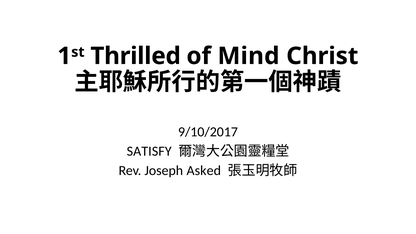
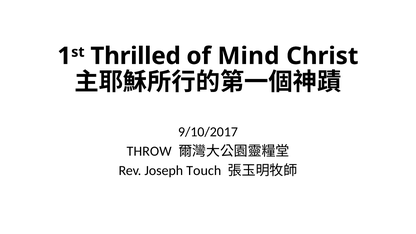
SATISFY: SATISFY -> THROW
Asked: Asked -> Touch
